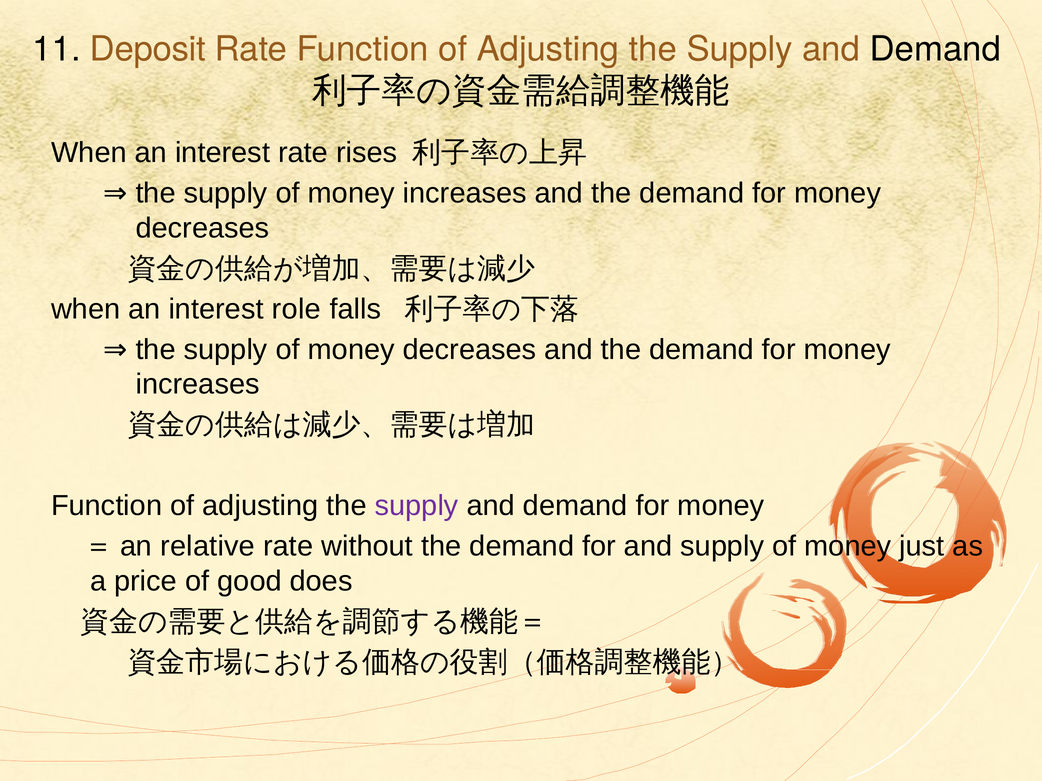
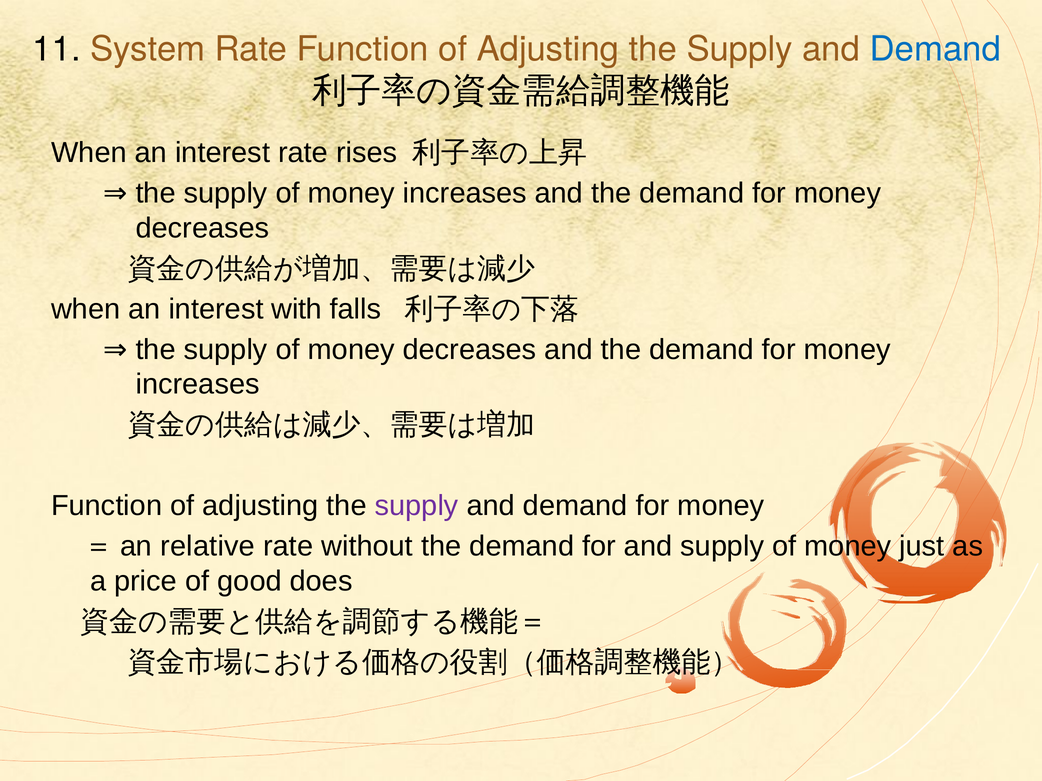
Deposit: Deposit -> System
Demand at (935, 49) colour: black -> blue
role: role -> with
